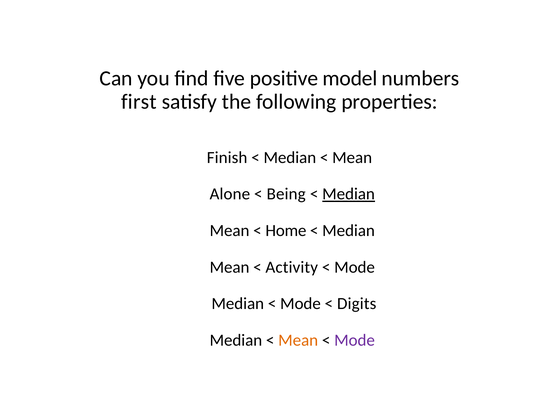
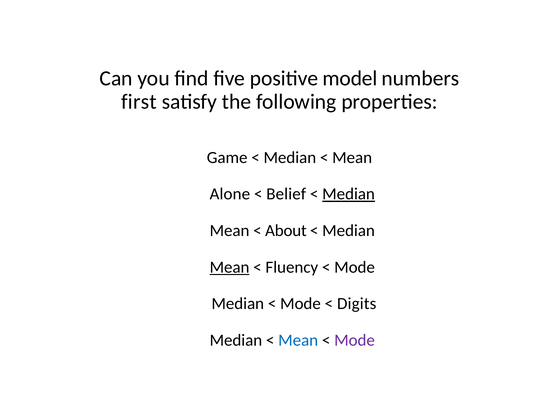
Finish: Finish -> Game
Being: Being -> Belief
Home: Home -> About
Mean at (230, 267) underline: none -> present
Activity: Activity -> Fluency
Mean at (298, 340) colour: orange -> blue
